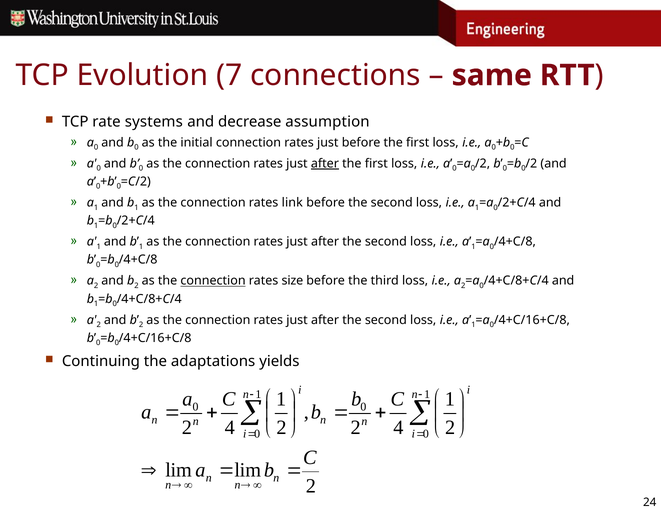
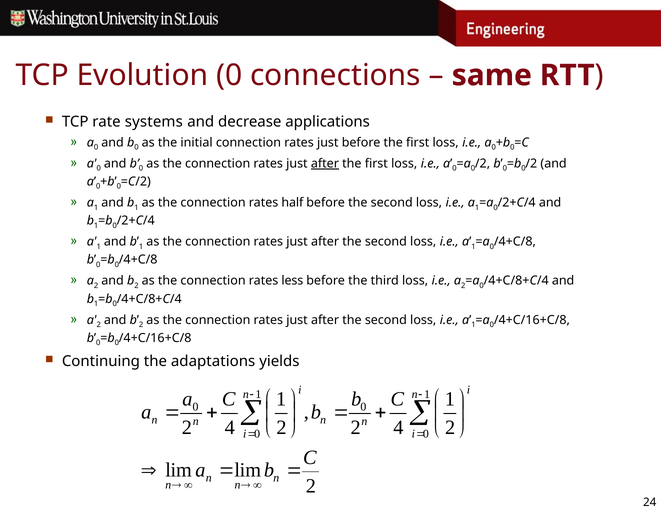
Evolution 7: 7 -> 0
assumption: assumption -> applications
link: link -> half
connection at (213, 281) underline: present -> none
size: size -> less
